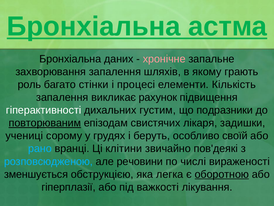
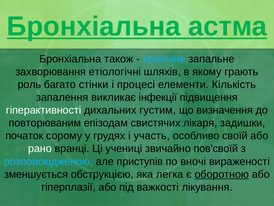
даних: даних -> також
хронічне colour: pink -> light blue
захворювання запалення: запалення -> етіологічні
рахунок: рахунок -> інфекції
подразники: подразники -> визначення
повторюваним underline: present -> none
учениці: учениці -> початок
беруть: беруть -> участь
рано colour: light blue -> white
клітини: клітини -> учениці
пов'деякі: пов'деякі -> пов'своїй
речовини: речовини -> приступів
числі: числі -> вночі
